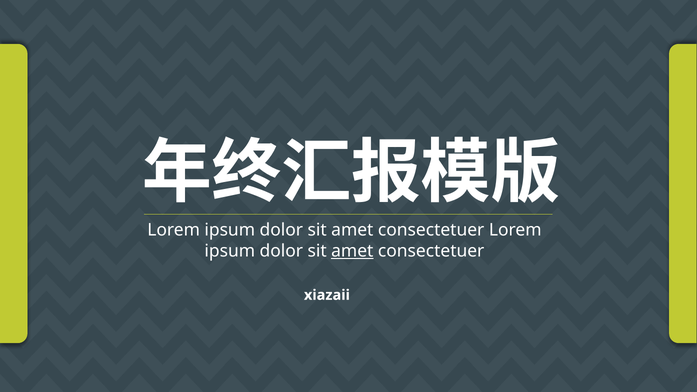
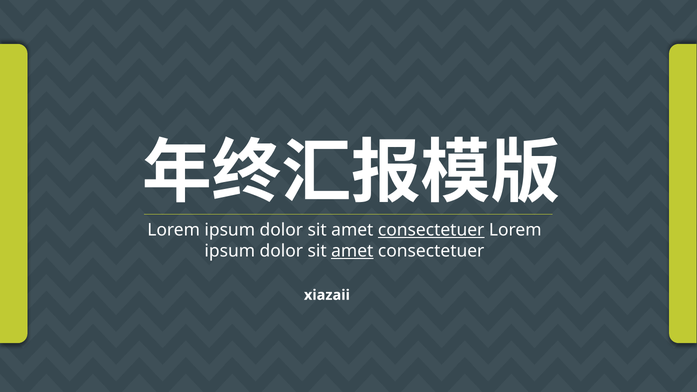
consectetuer at (431, 230) underline: none -> present
